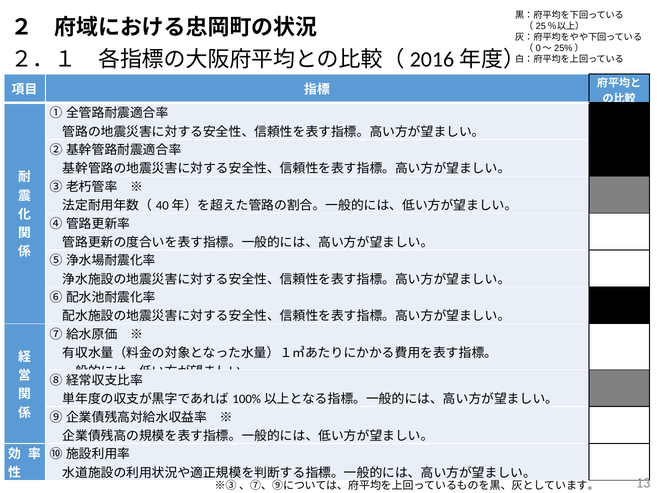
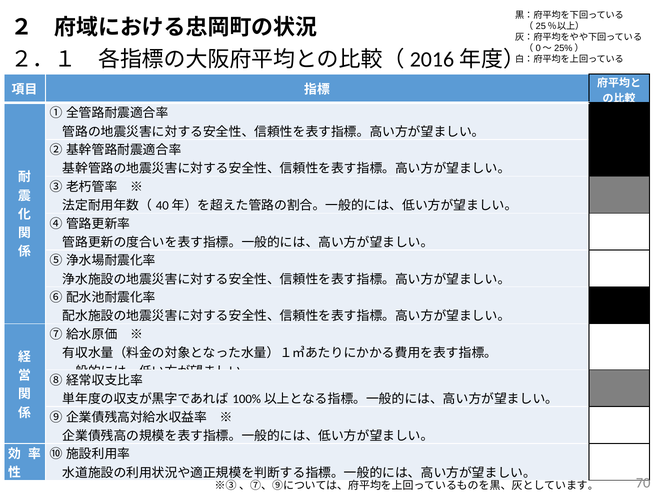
13: 13 -> 70
